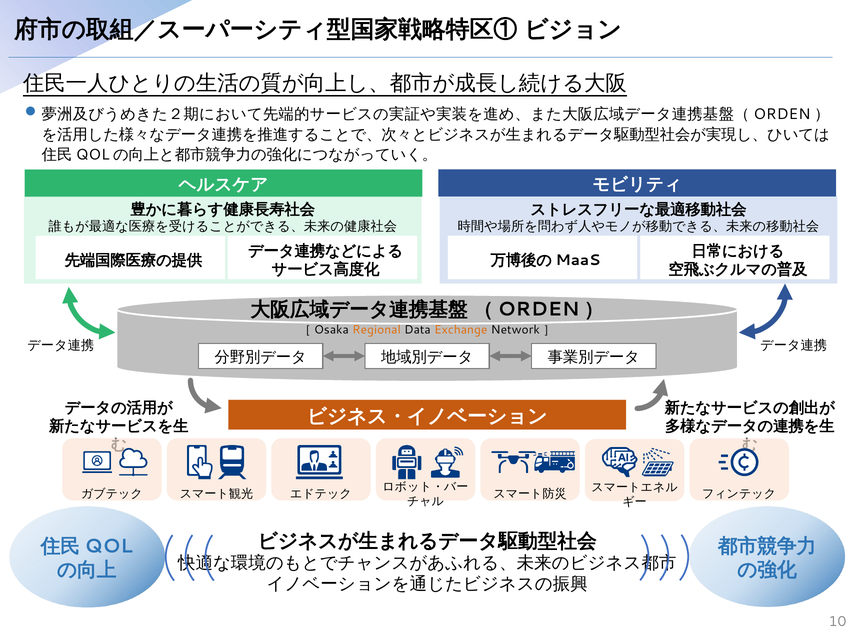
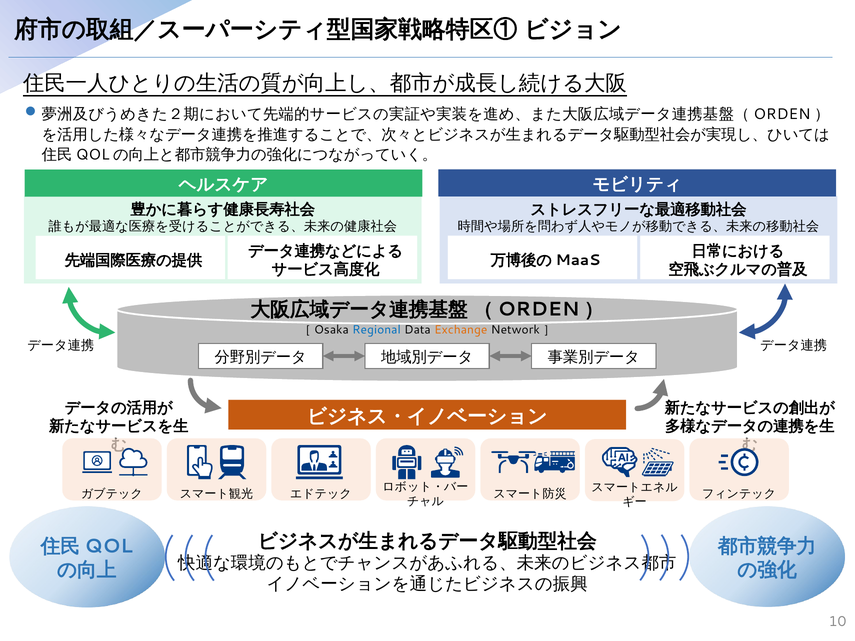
Regional colour: orange -> blue
